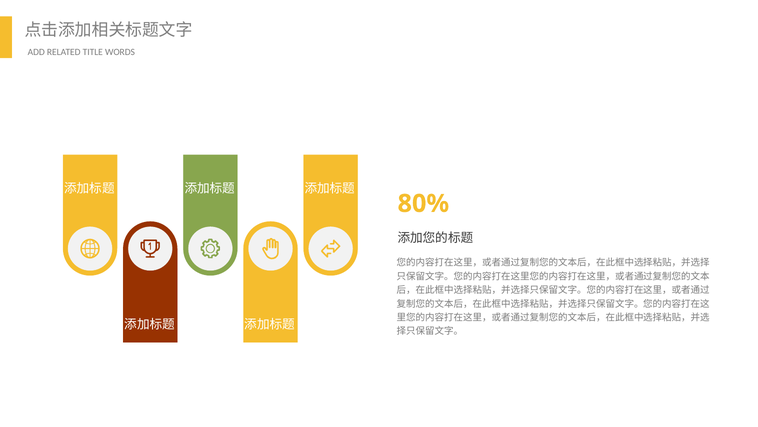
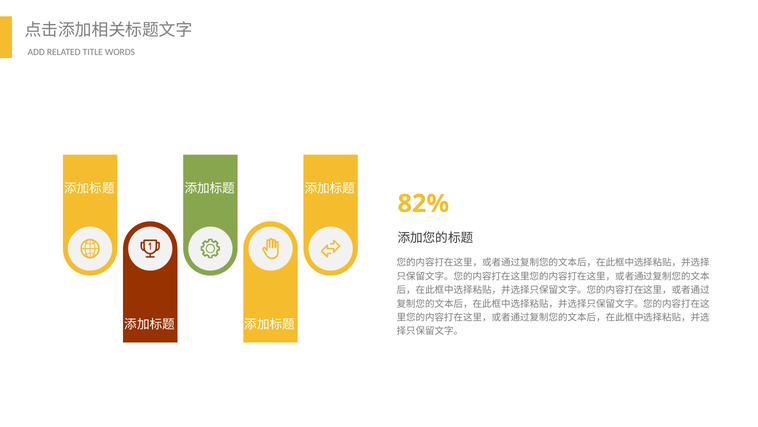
80%: 80% -> 82%
